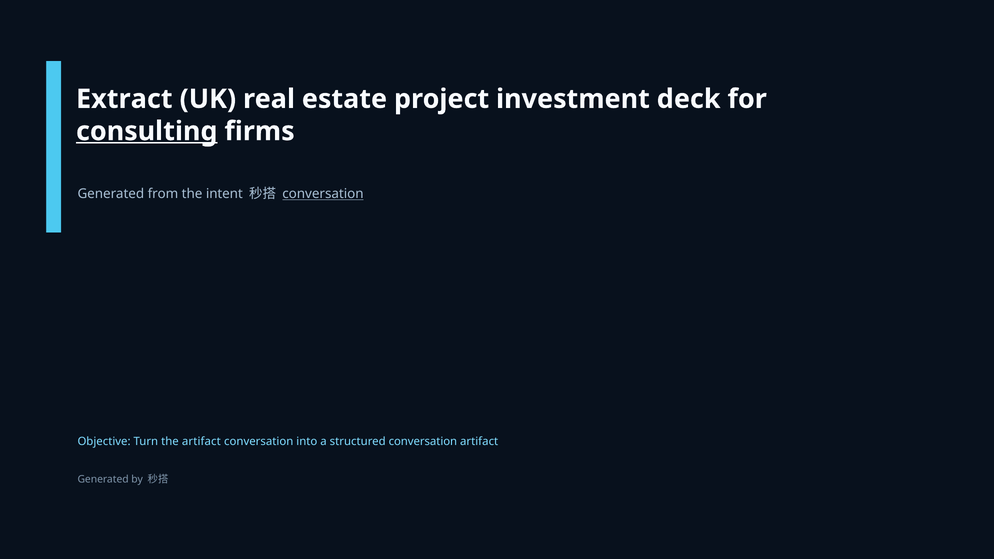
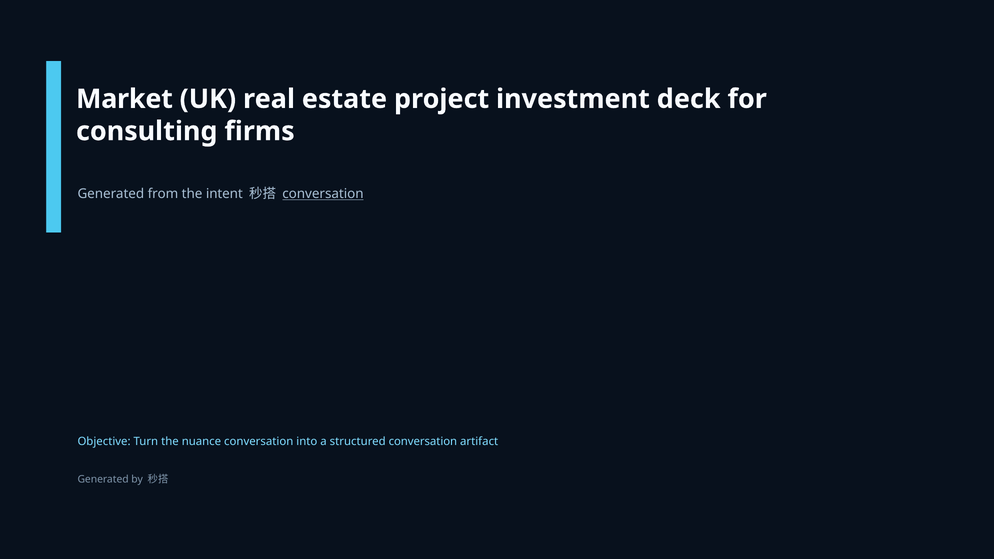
Extract: Extract -> Market
consulting underline: present -> none
the artifact: artifact -> nuance
